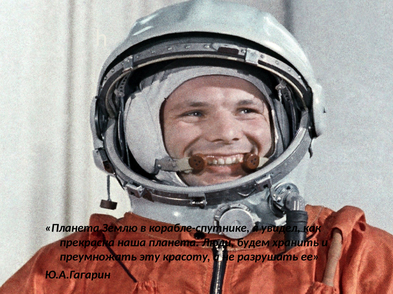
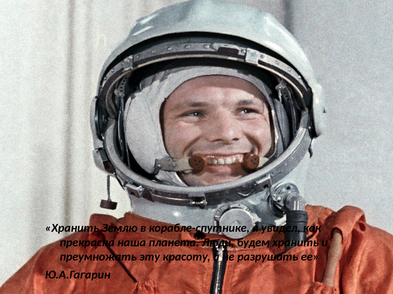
Планета at (72, 229): Планета -> Хранить
